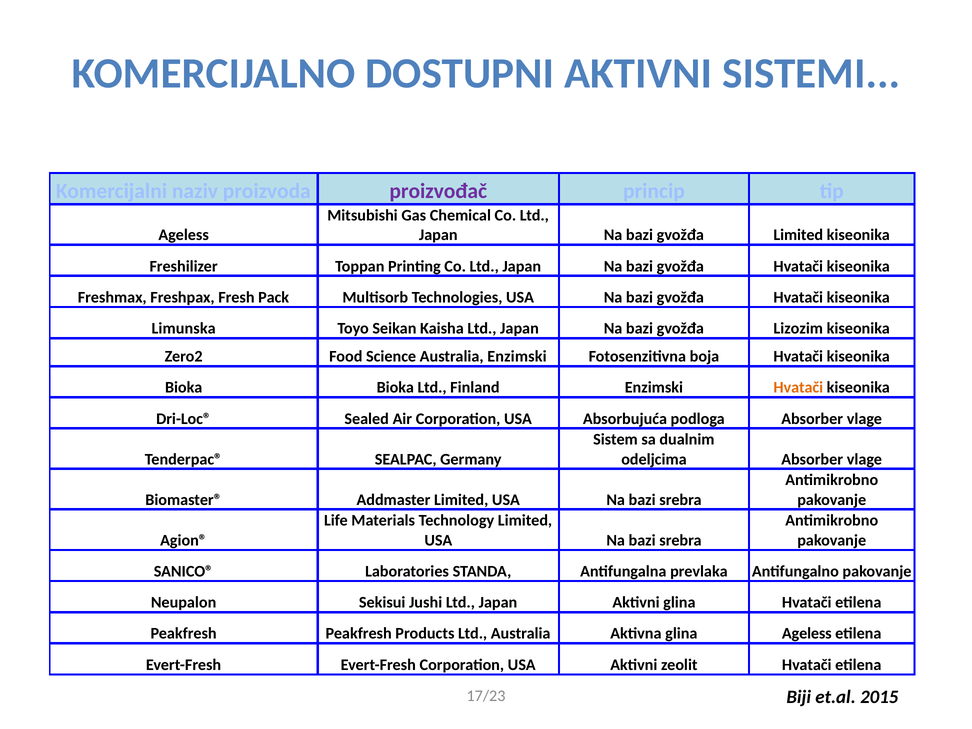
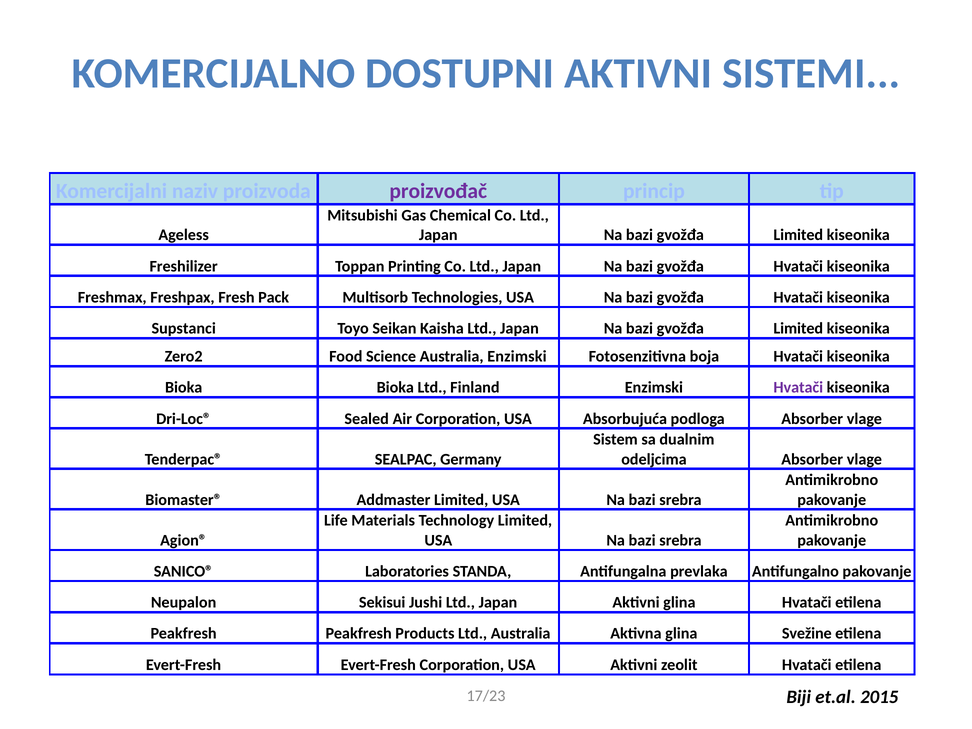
Limunska: Limunska -> Supstanci
Lizozim at (798, 328): Lizozim -> Limited
Hvatači at (798, 388) colour: orange -> purple
glina Ageless: Ageless -> Svežine
